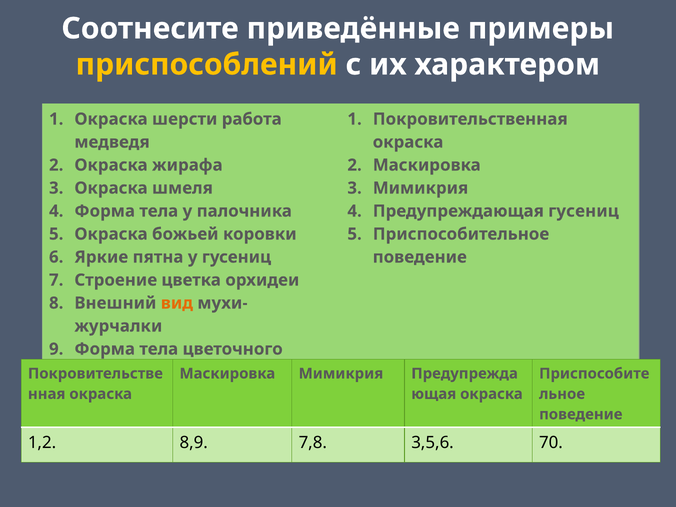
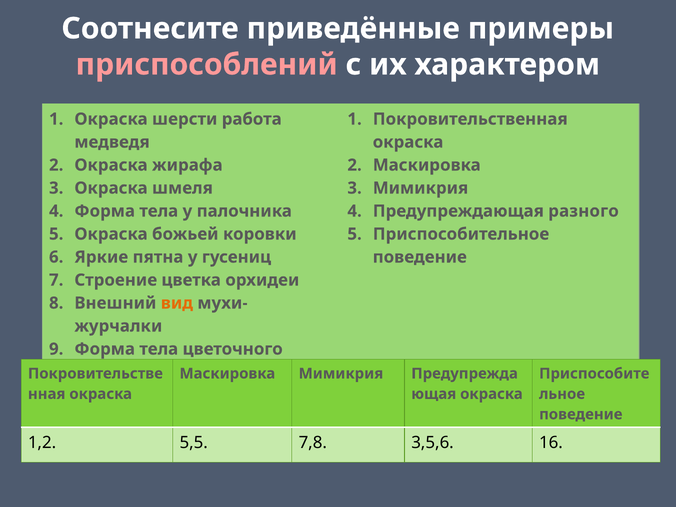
приспособлений colour: yellow -> pink
Предупреждающая гусениц: гусениц -> разного
8,9: 8,9 -> 5,5
70: 70 -> 16
